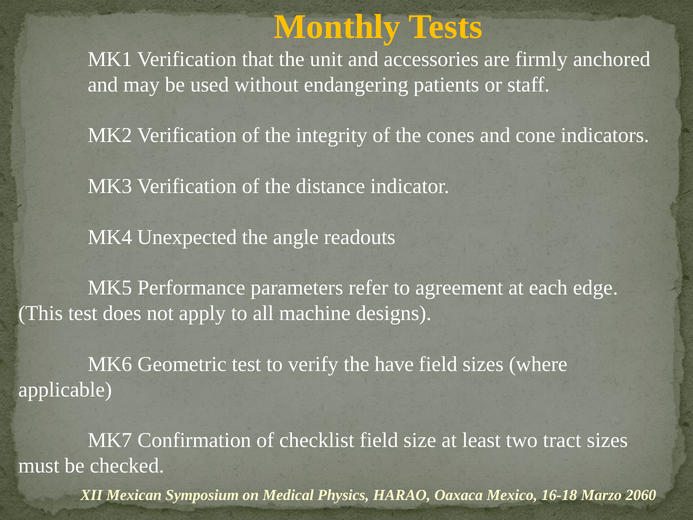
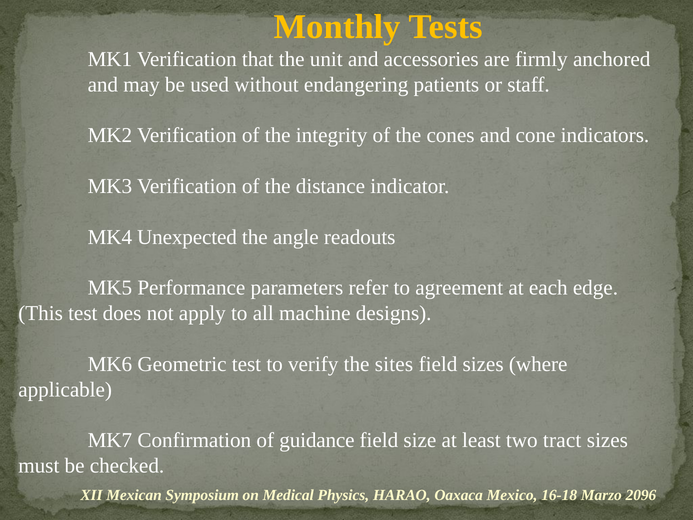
have: have -> sites
checklist: checklist -> guidance
2060: 2060 -> 2096
